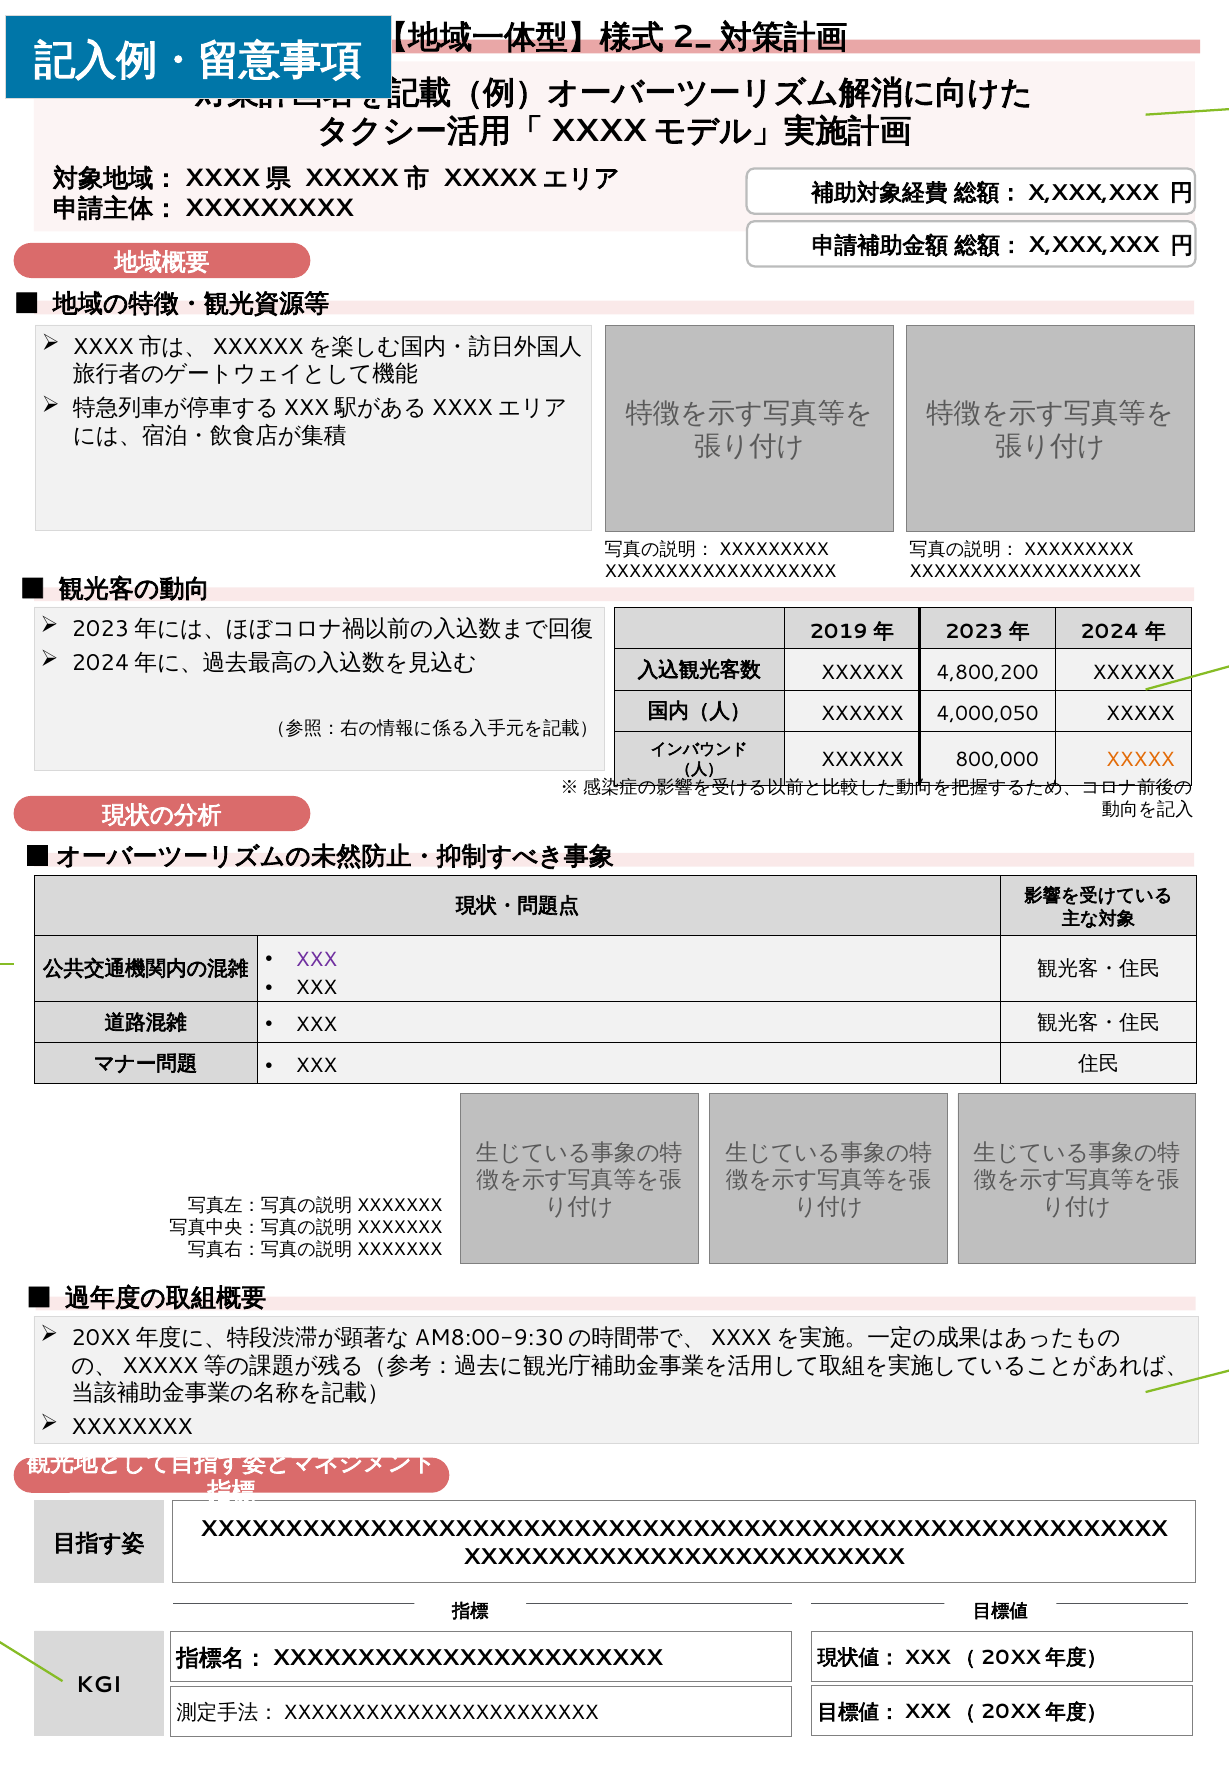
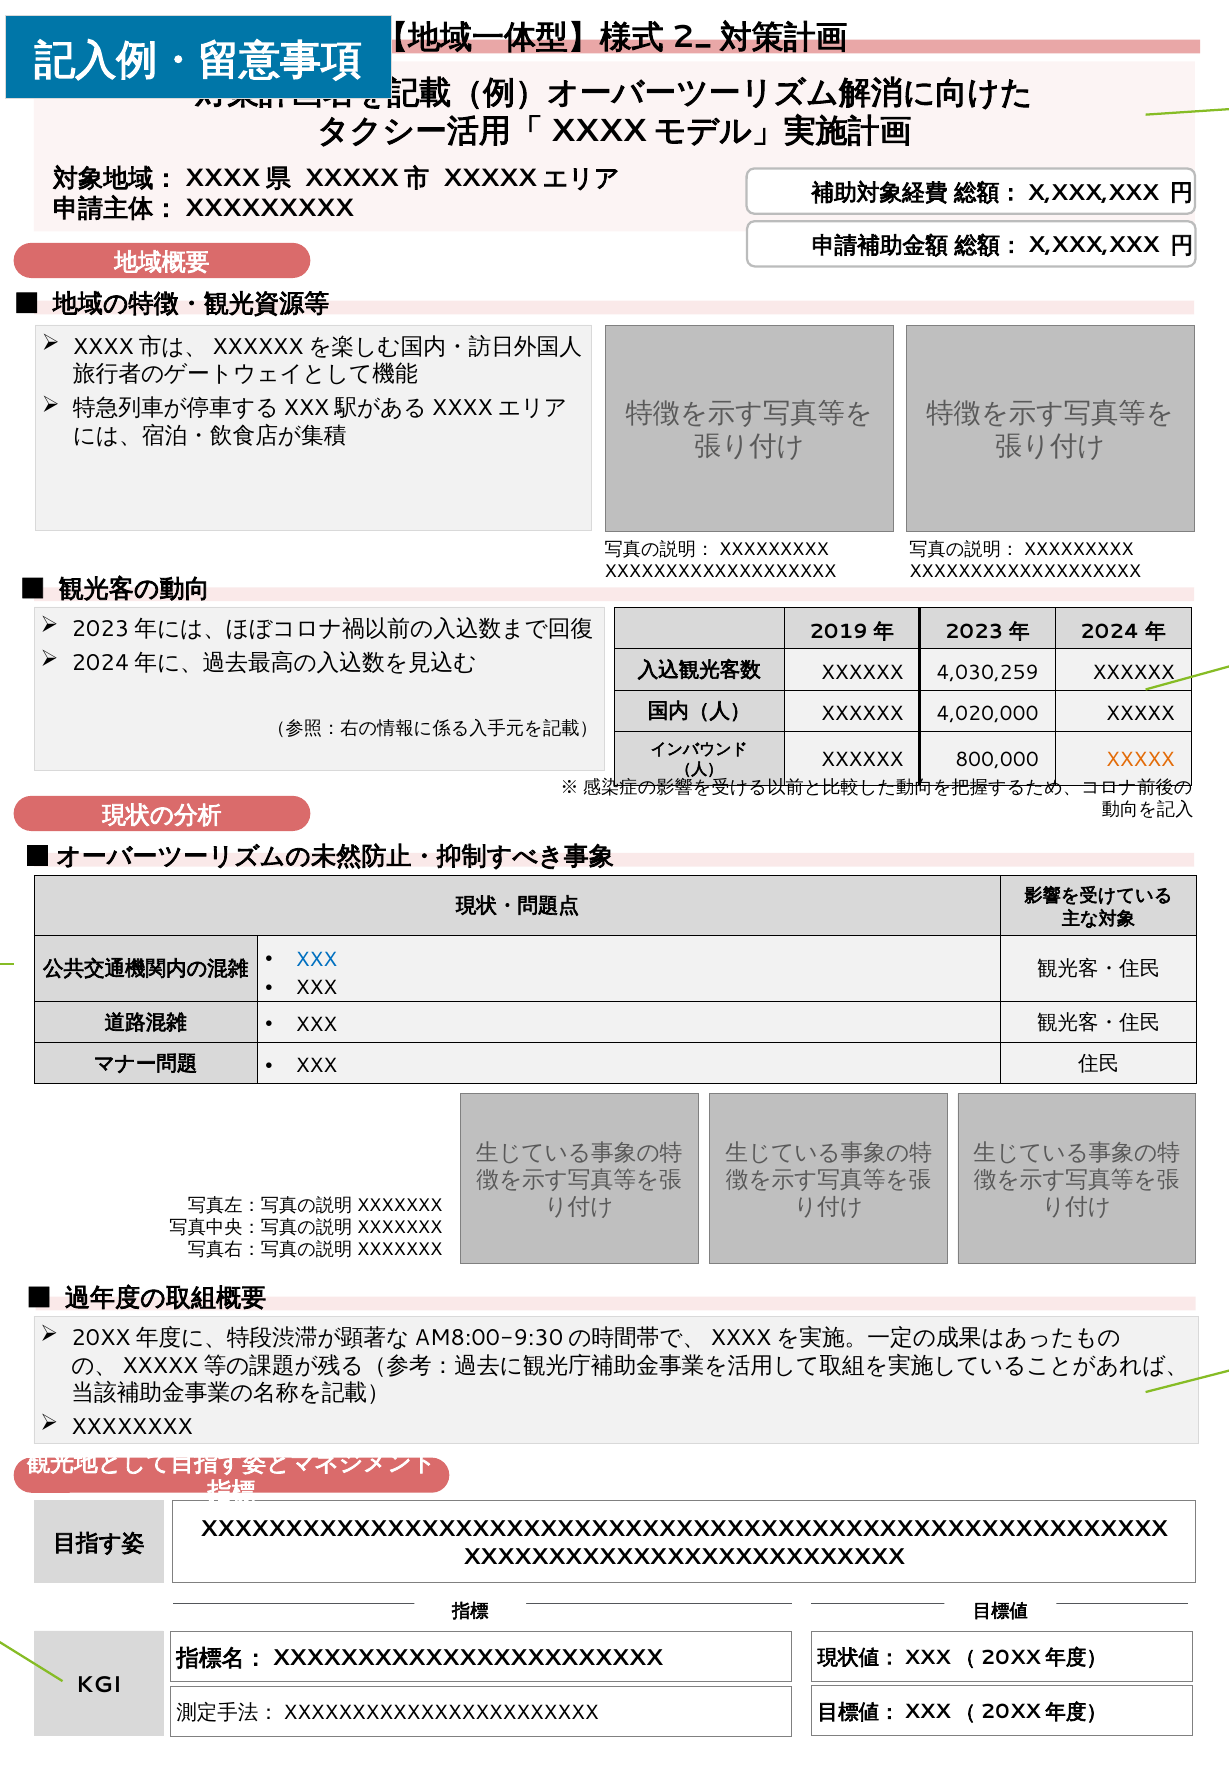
4,800,200: 4,800,200 -> 4,030,259
4,000,050: 4,000,050 -> 4,020,000
XXX at (317, 959) colour: purple -> blue
